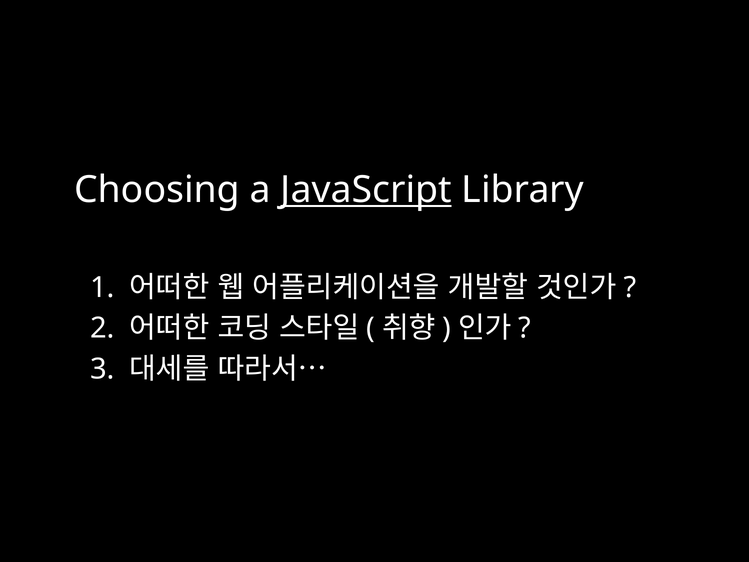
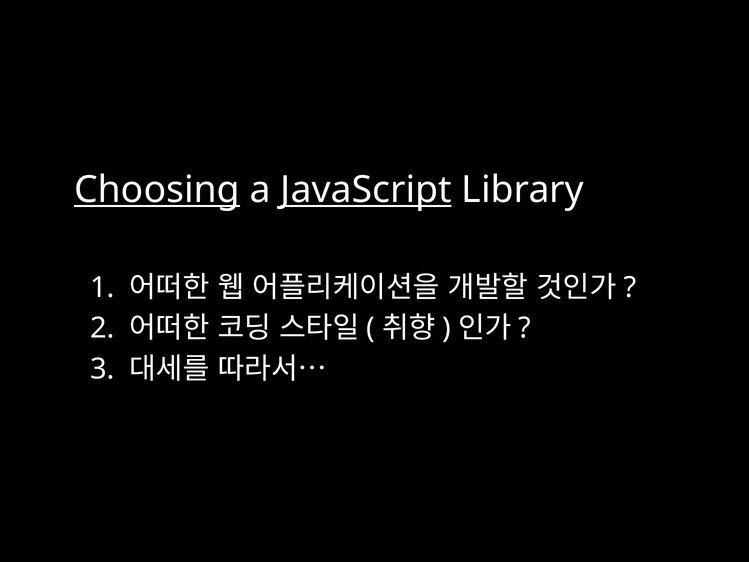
Choosing underline: none -> present
